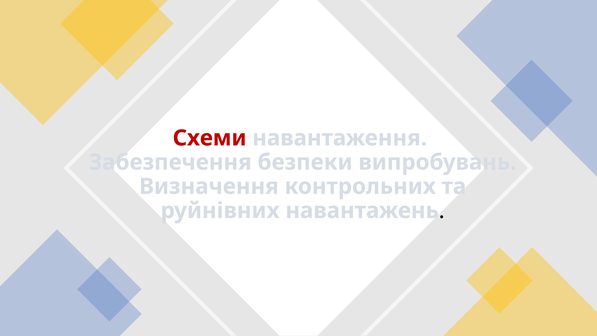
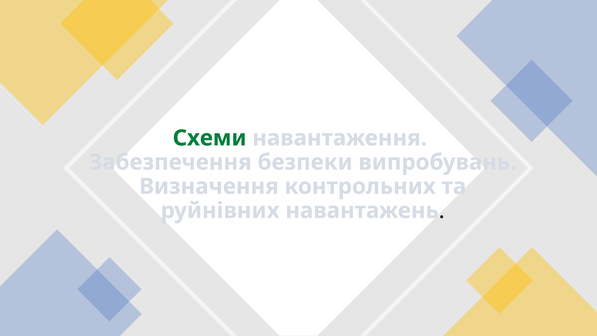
Схеми colour: red -> green
